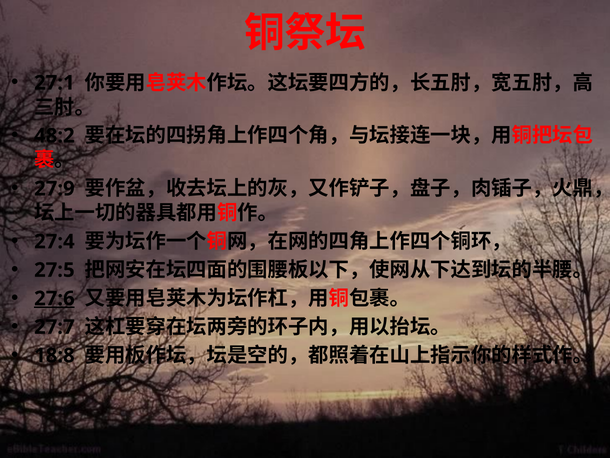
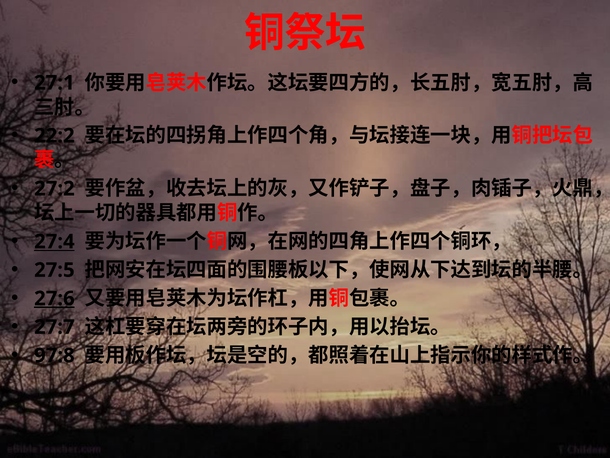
48:2: 48:2 -> 22:2
27:9: 27:9 -> 27:2
27:4 underline: none -> present
18:8: 18:8 -> 97:8
